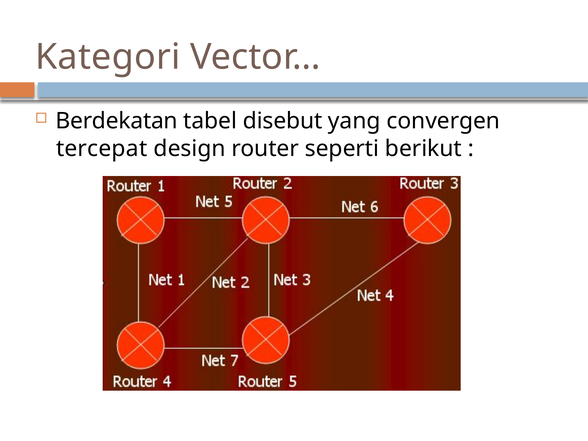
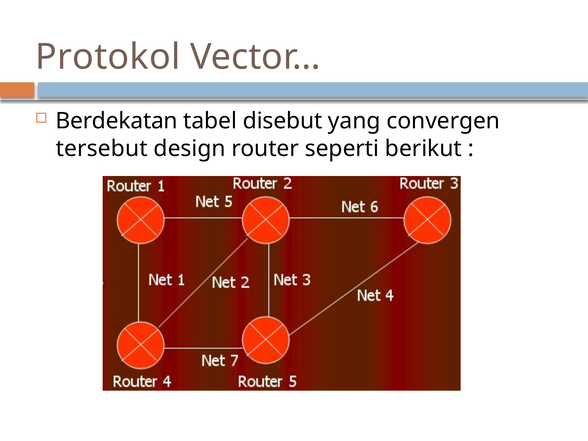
Kategori: Kategori -> Protokol
tercepat: tercepat -> tersebut
